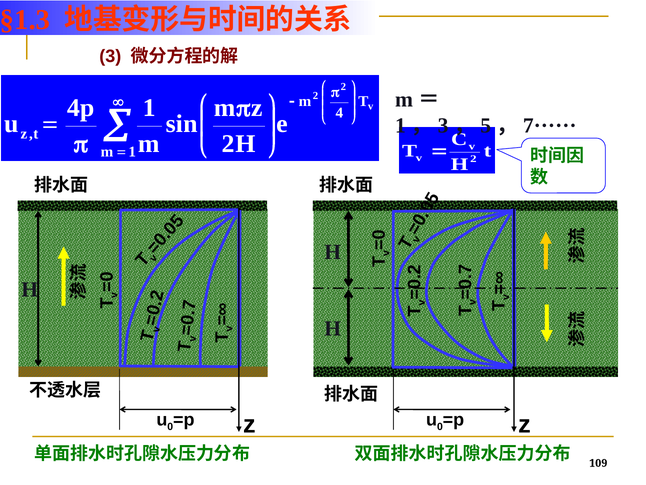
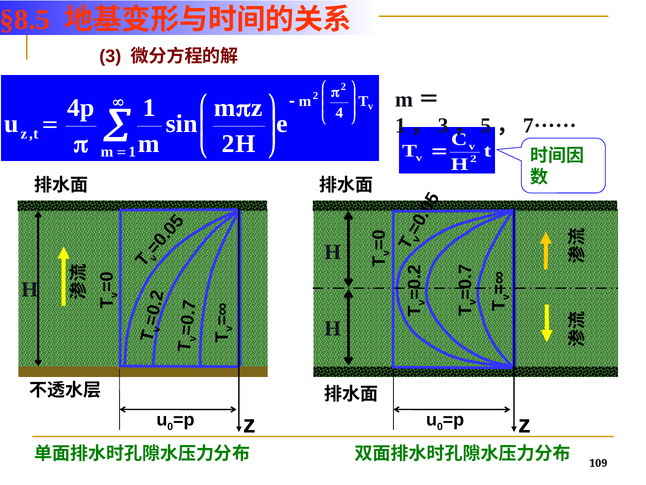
§1.3: §1.3 -> §8.5
